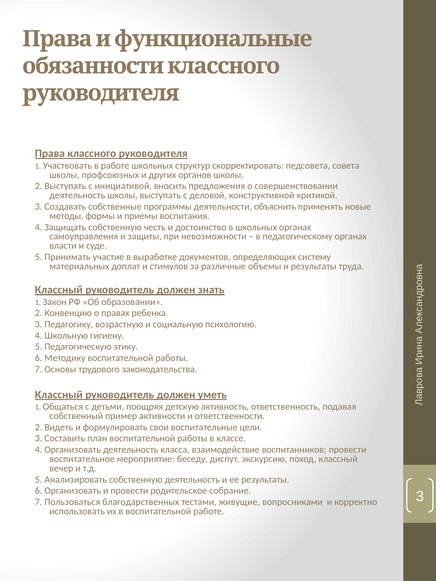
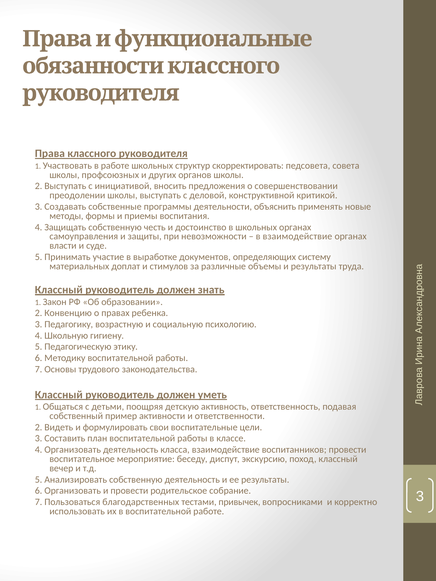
деятельность at (77, 196): деятельность -> преодолении
в педагогическому: педагогическому -> взаимодействие
живущие: живущие -> привычек
